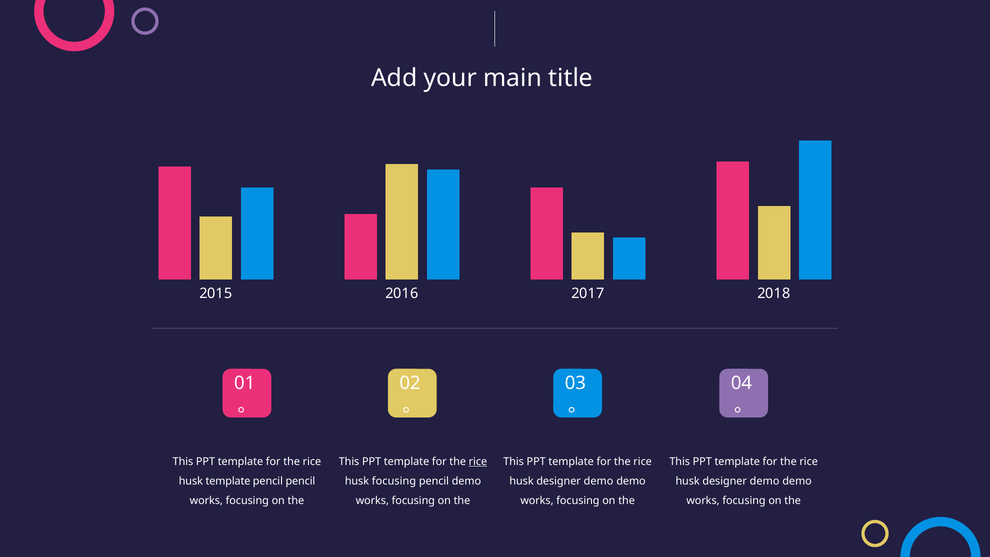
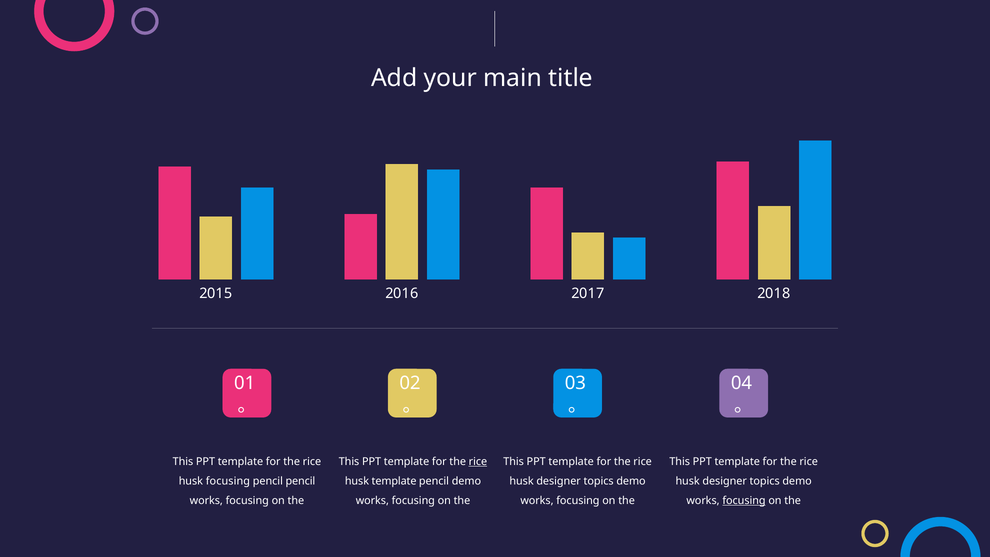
husk template: template -> focusing
husk focusing: focusing -> template
demo at (599, 481): demo -> topics
demo at (765, 481): demo -> topics
focusing at (744, 500) underline: none -> present
